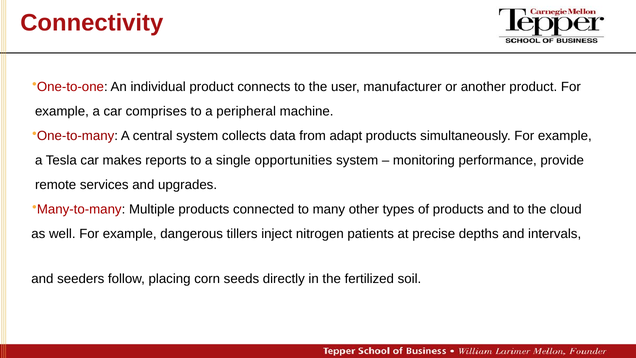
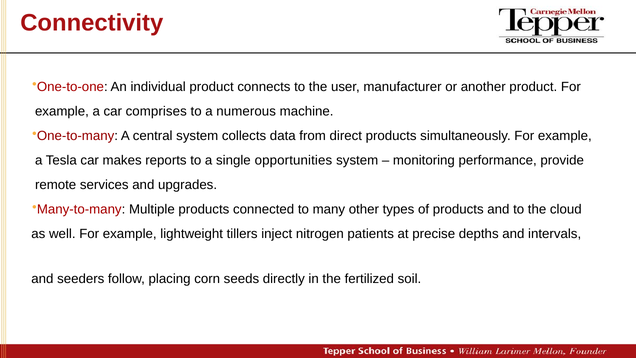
peripheral: peripheral -> numerous
adapt: adapt -> direct
dangerous: dangerous -> lightweight
